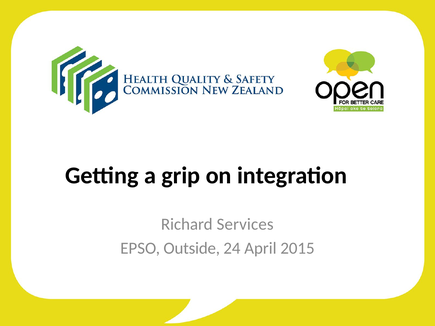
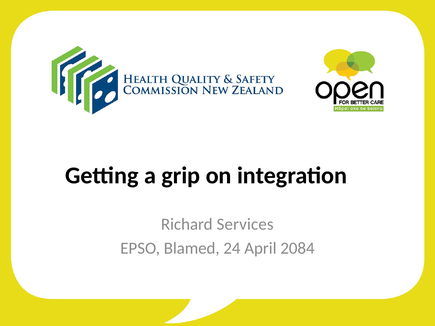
Outside: Outside -> Blamed
2015: 2015 -> 2084
